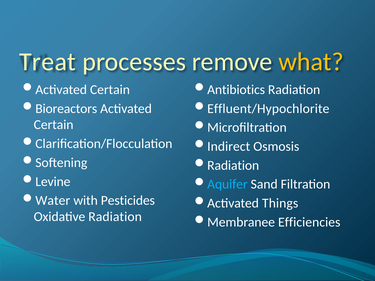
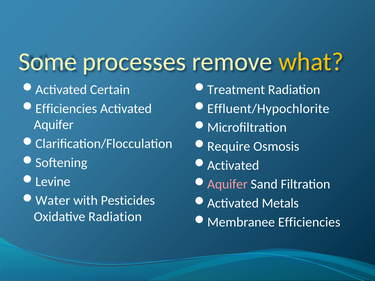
Treat: Treat -> Some
Antibiotics: Antibiotics -> Treatment
Bioreactors at (66, 109): Bioreactors -> Efficiencies
Certain at (54, 125): Certain -> Aquifer
Indirect: Indirect -> Require
Radiation at (233, 165): Radiation -> Activated
Aquifer at (227, 184) colour: light blue -> pink
Things: Things -> Metals
